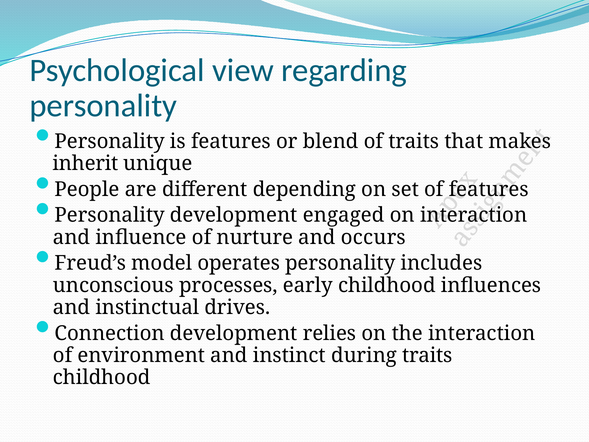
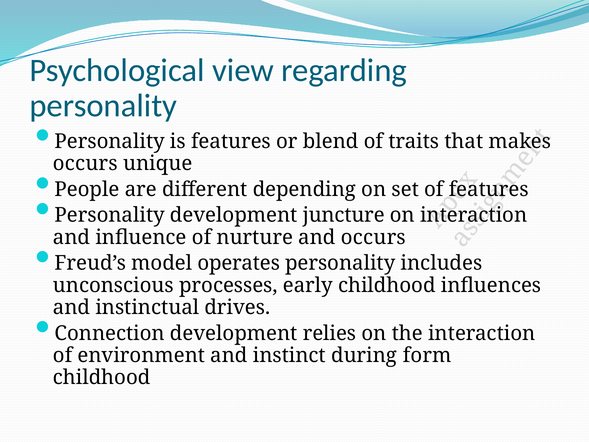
inherit at (86, 163): inherit -> occurs
engaged: engaged -> juncture
during traits: traits -> form
